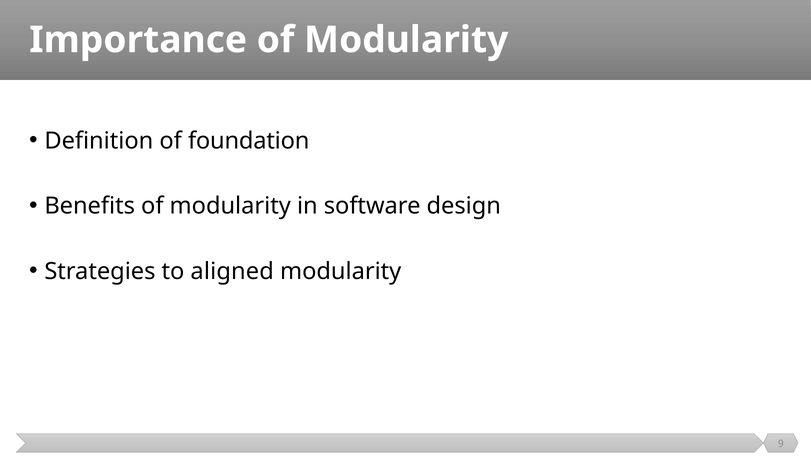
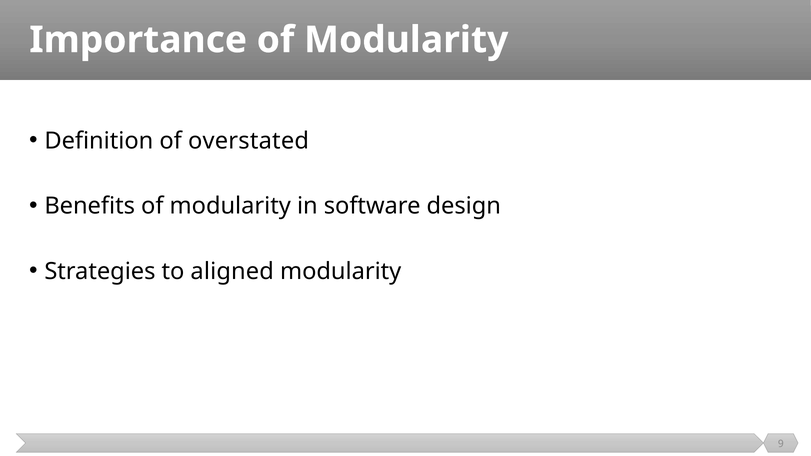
foundation: foundation -> overstated
